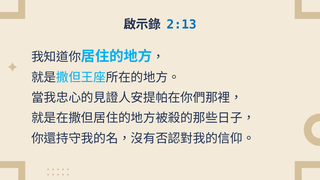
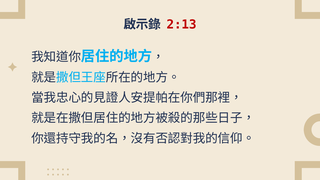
2:13 colour: blue -> red
